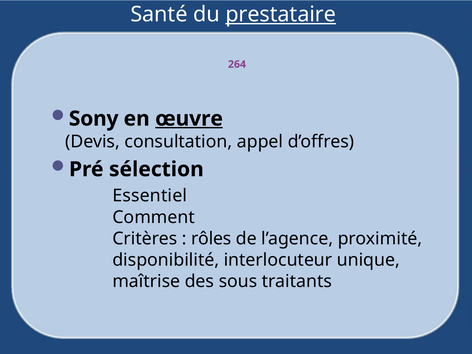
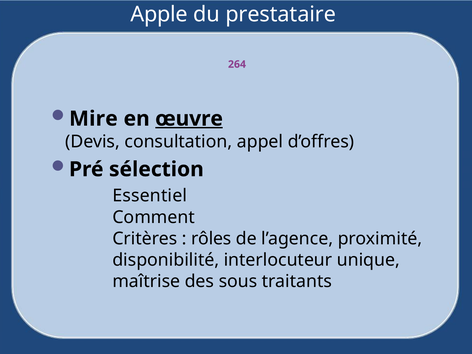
Santé: Santé -> Apple
prestataire underline: present -> none
Sony: Sony -> Mire
